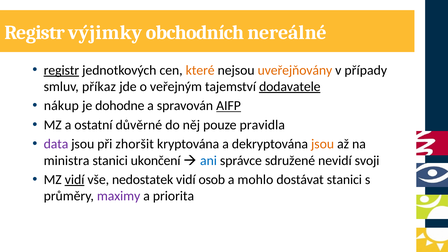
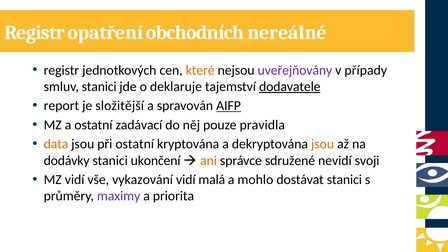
výjimky: výjimky -> opatření
registr at (61, 70) underline: present -> none
uveřejňovány colour: orange -> purple
smluv příkaz: příkaz -> stanici
veřejným: veřejným -> deklaruje
nákup: nákup -> report
dohodne: dohodne -> složitější
důvěrné: důvěrné -> zadávací
data colour: purple -> orange
při zhoršit: zhoršit -> ostatní
ministra: ministra -> dodávky
ani colour: blue -> orange
vidí at (75, 180) underline: present -> none
nedostatek: nedostatek -> vykazování
osob: osob -> malá
